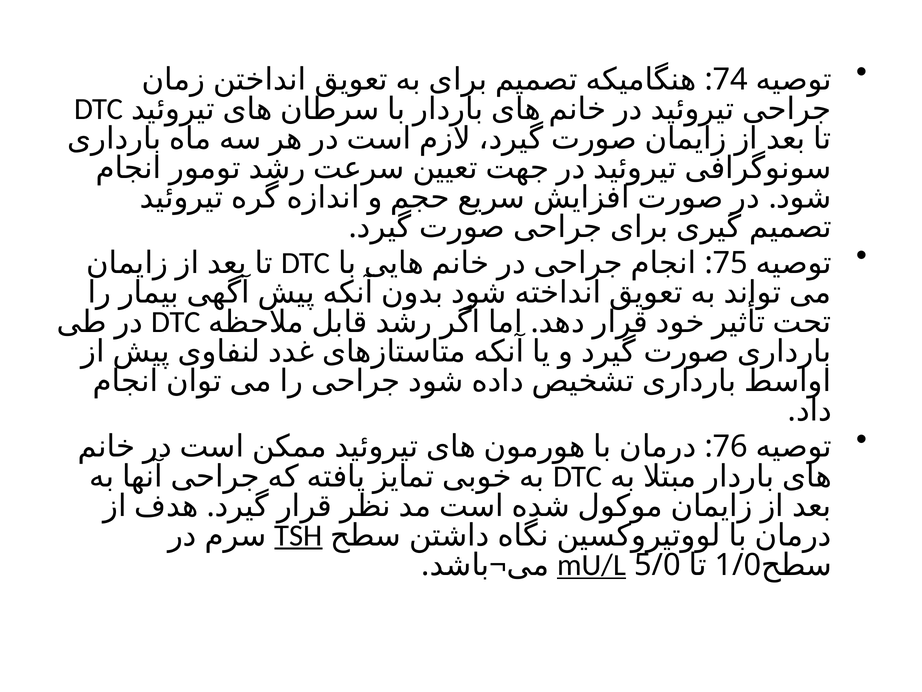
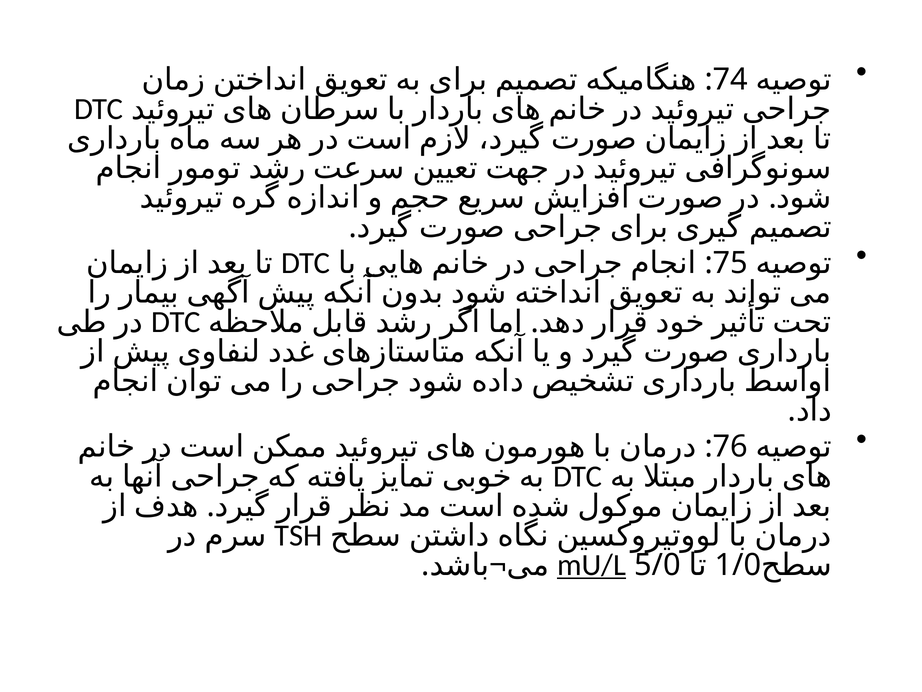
TSH underline: present -> none
